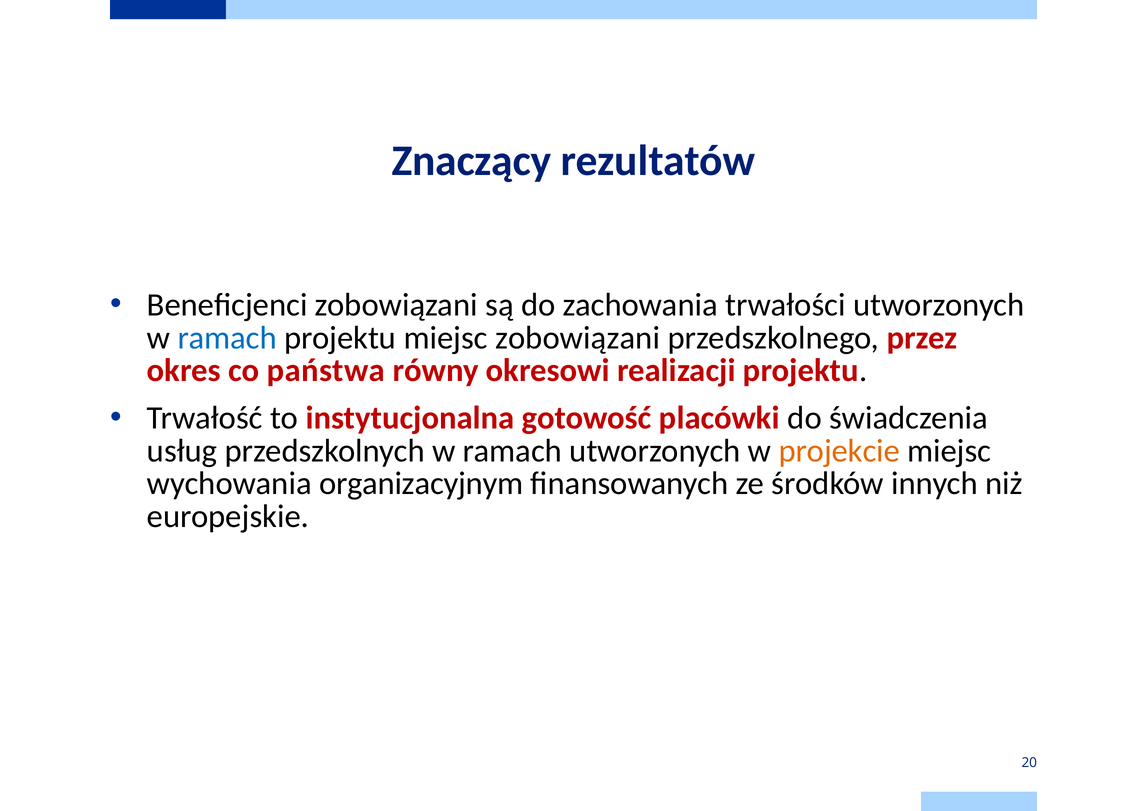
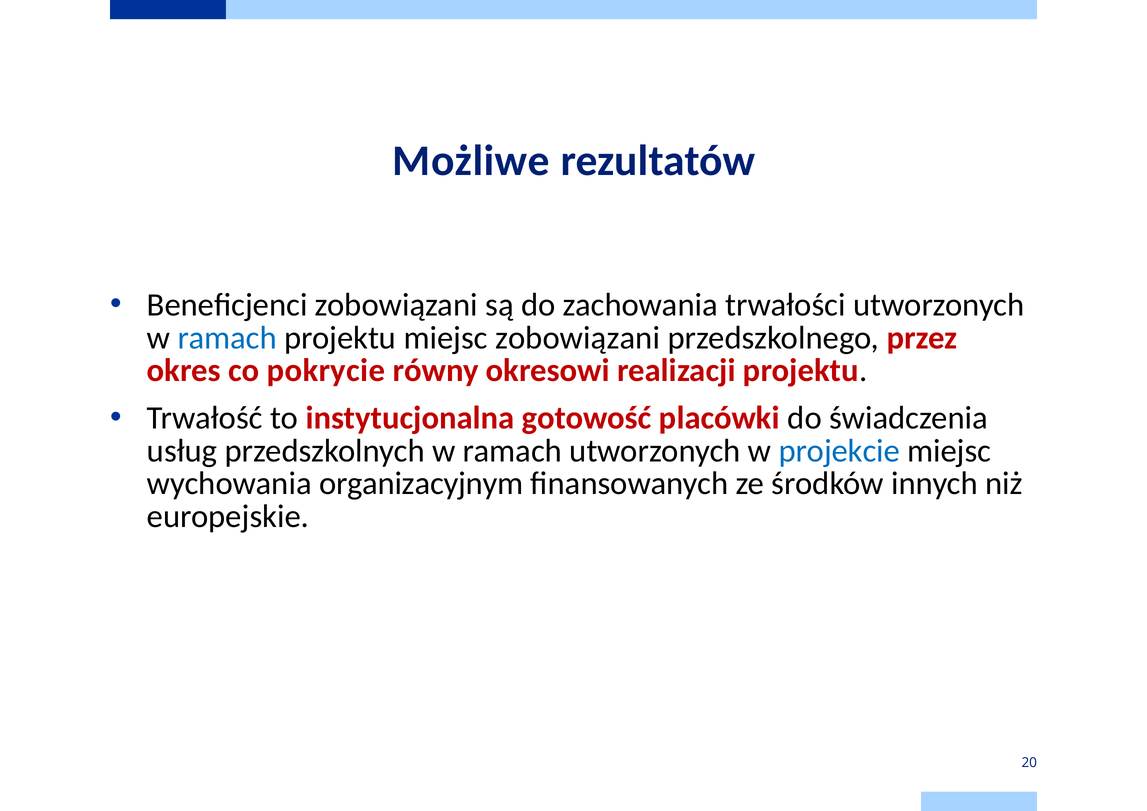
Znaczący: Znaczący -> Możliwe
państwa: państwa -> pokrycie
projekcie colour: orange -> blue
